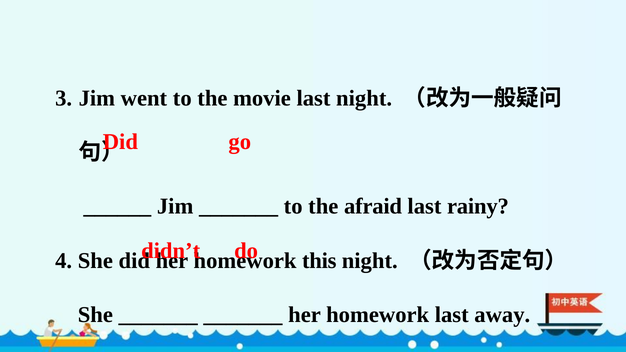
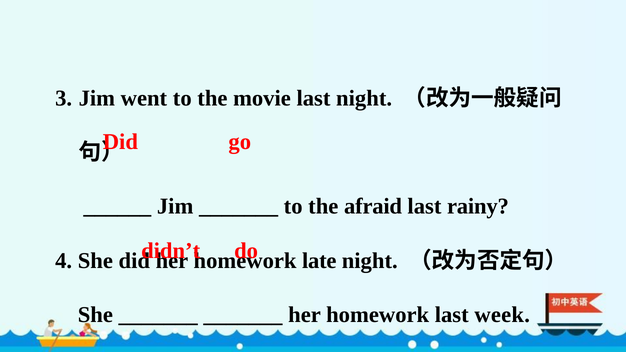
this: this -> late
away: away -> week
